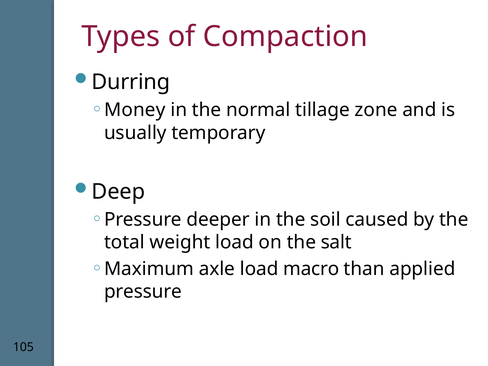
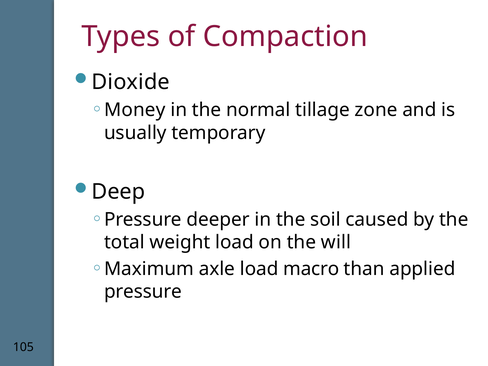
Durring: Durring -> Dioxide
salt: salt -> will
